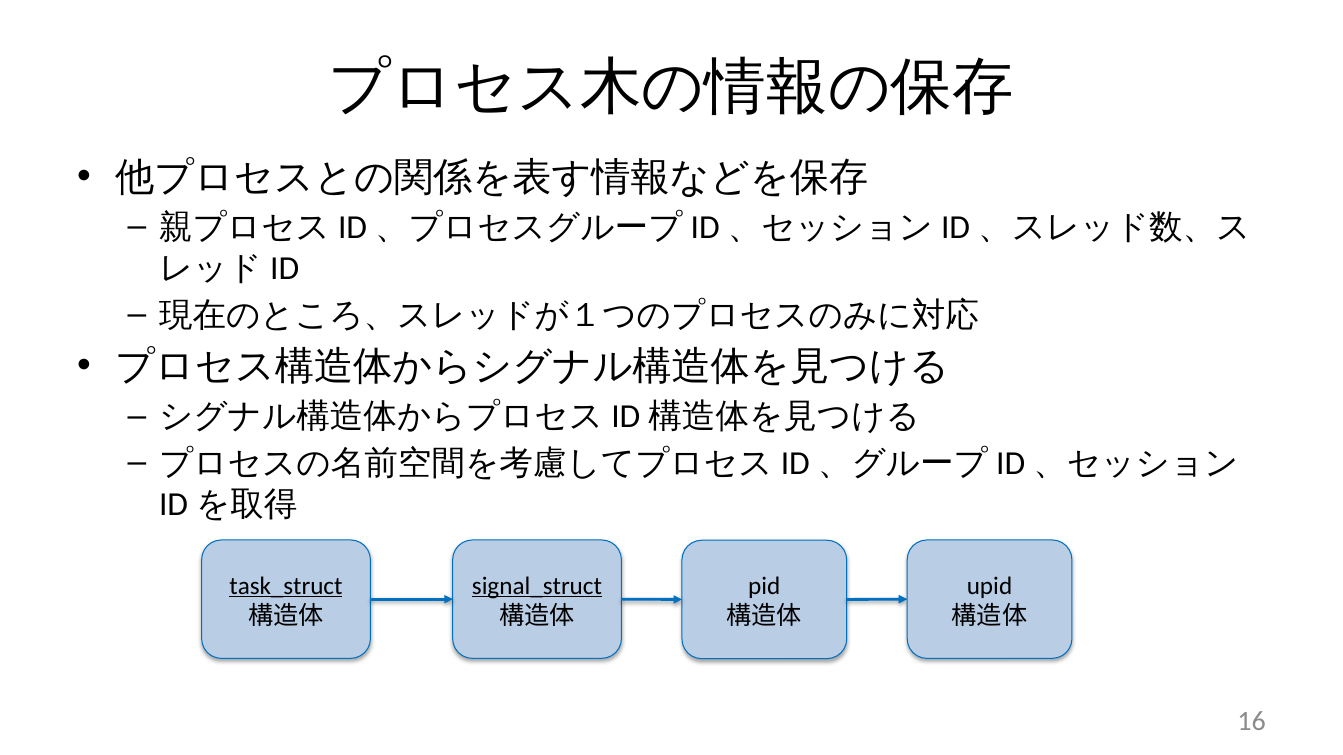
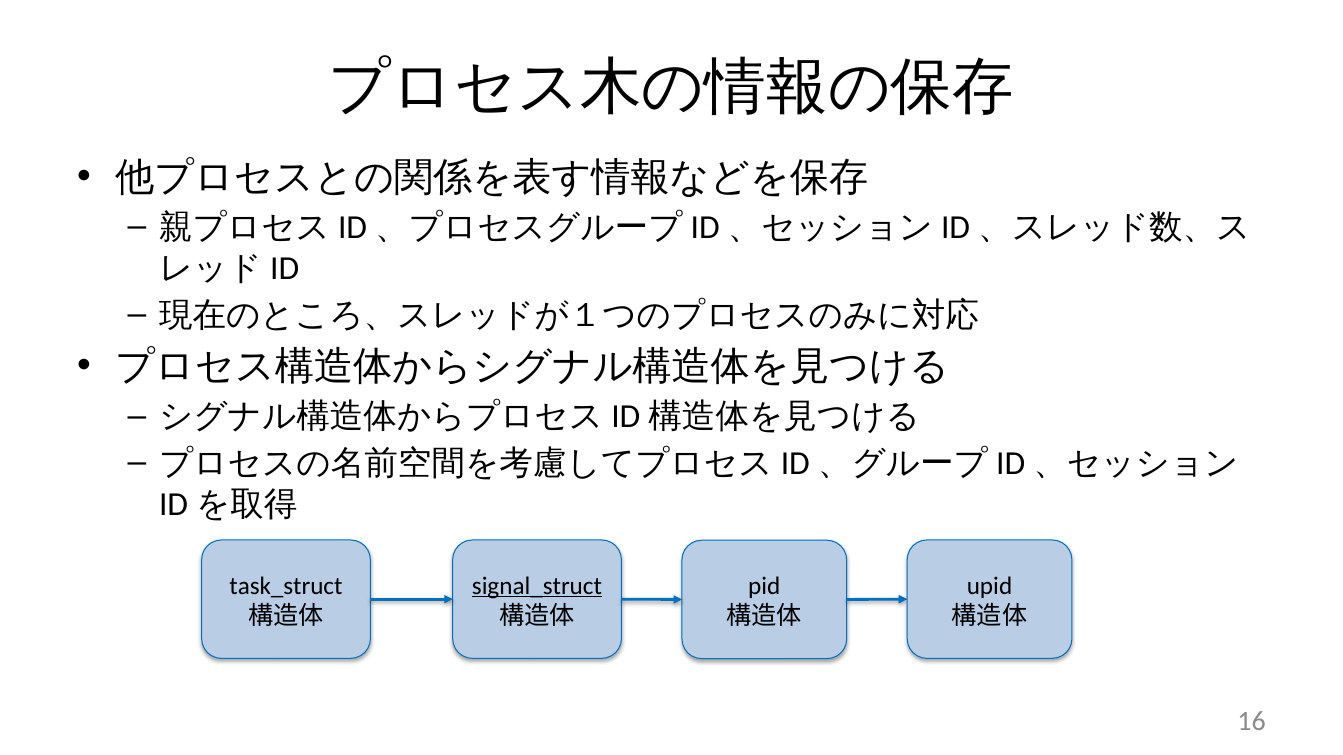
task_struct underline: present -> none
